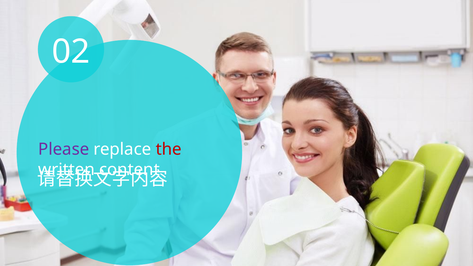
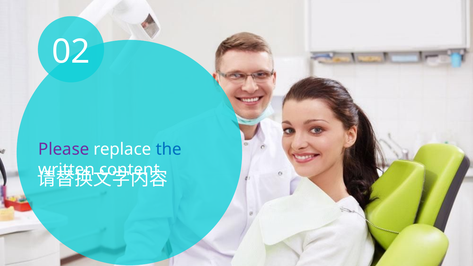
the colour: red -> blue
